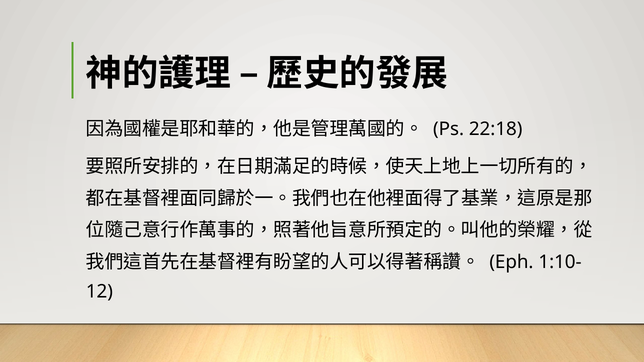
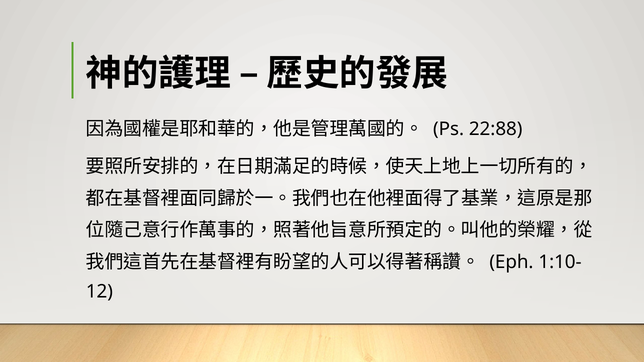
22:18: 22:18 -> 22:88
